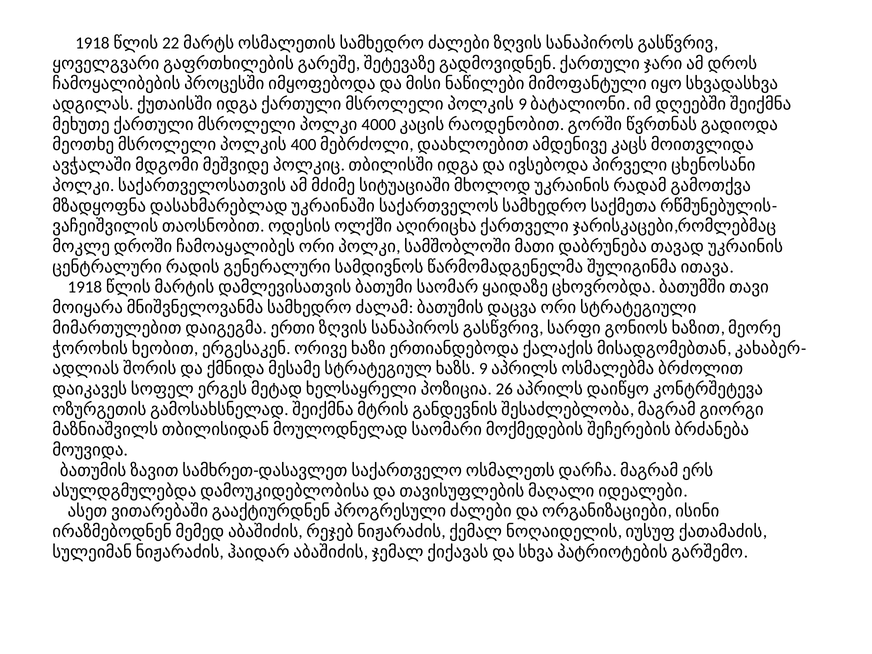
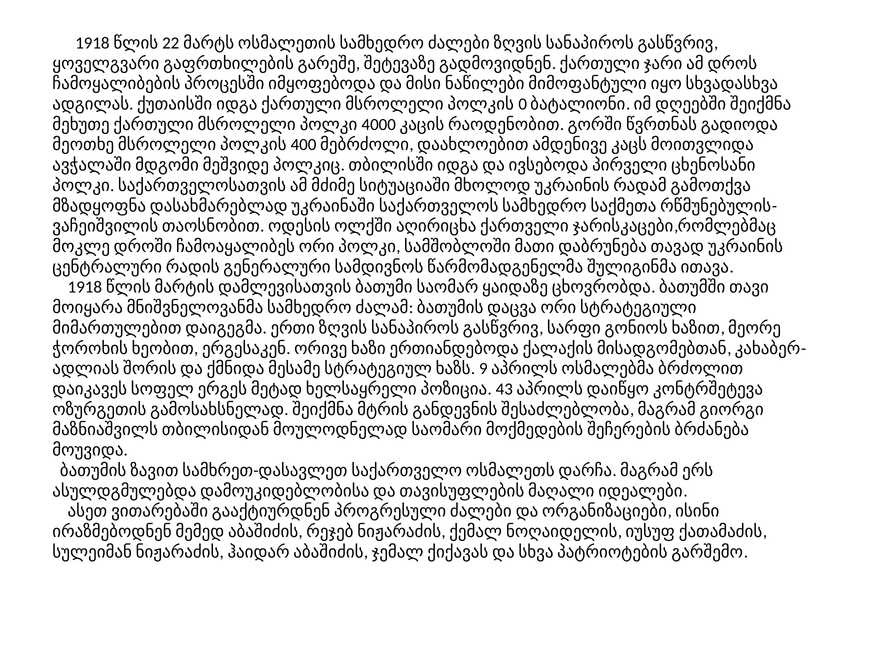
9 at (523, 104): 9 -> 0
26: 26 -> 43
